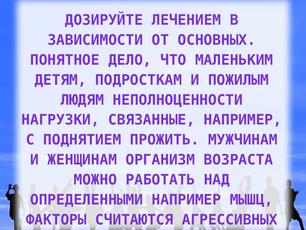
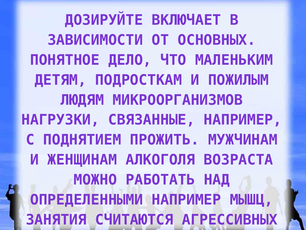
ЛЕЧЕНИЕМ: ЛЕЧЕНИЕМ -> ВКЛЮЧАЕТ
НЕПОЛНОЦЕННОСТИ: НЕПОЛНОЦЕННОСТИ -> МИКРООРГАНИЗМОВ
ОРГАНИЗМ: ОРГАНИЗМ -> АЛКОГОЛЯ
ФАКТОРЫ: ФАКТОРЫ -> ЗАНЯТИЯ
